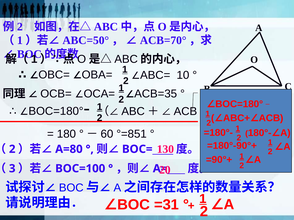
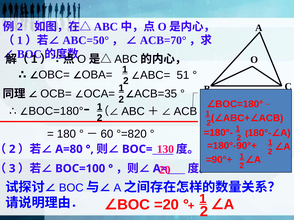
10: 10 -> 51
°=851: °=851 -> °=820
=31: =31 -> =20
